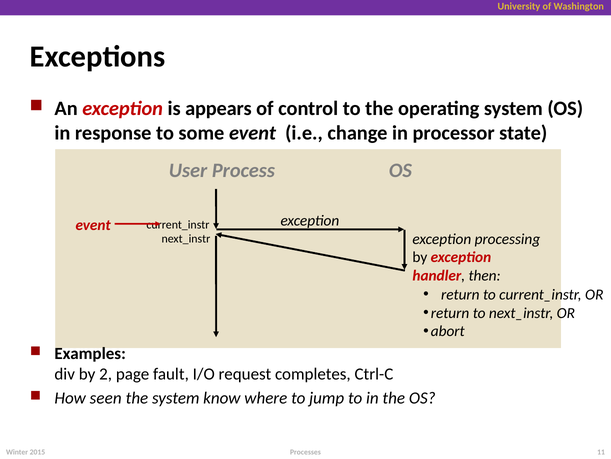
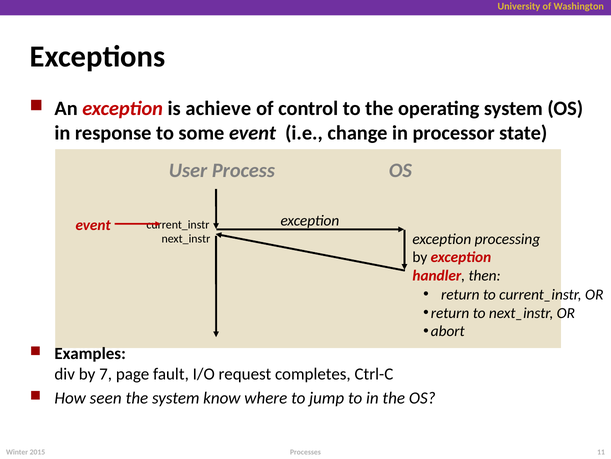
appears: appears -> achieve
2: 2 -> 7
